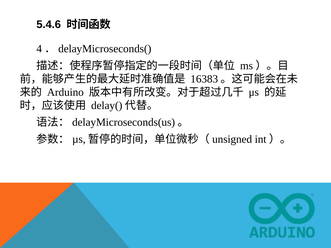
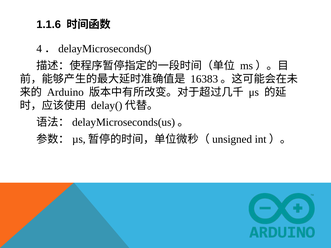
5.4.6: 5.4.6 -> 1.1.6
